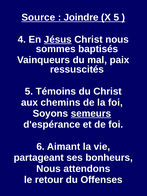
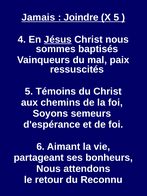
Source: Source -> Jamais
semeurs underline: present -> none
Offenses: Offenses -> Reconnu
